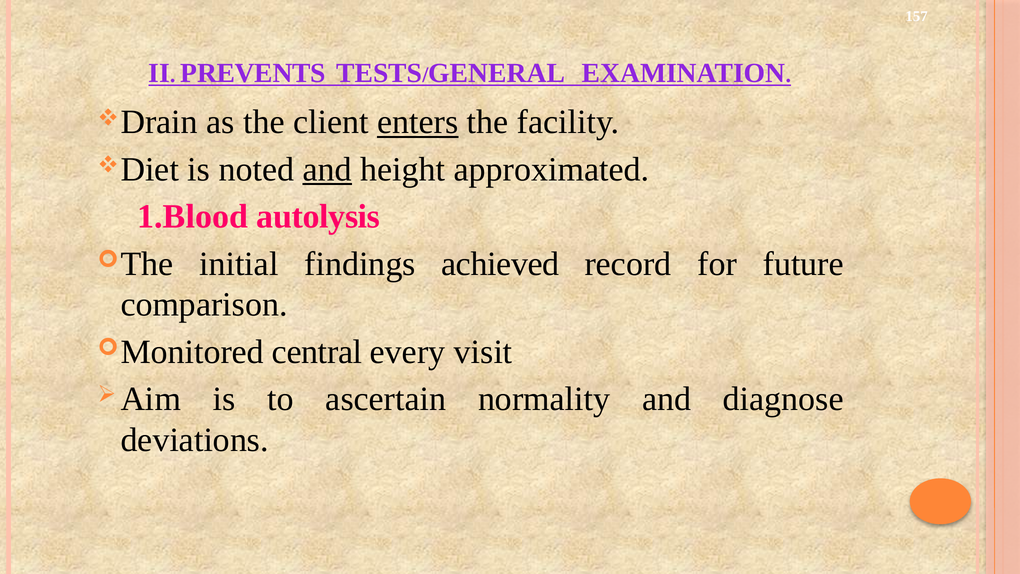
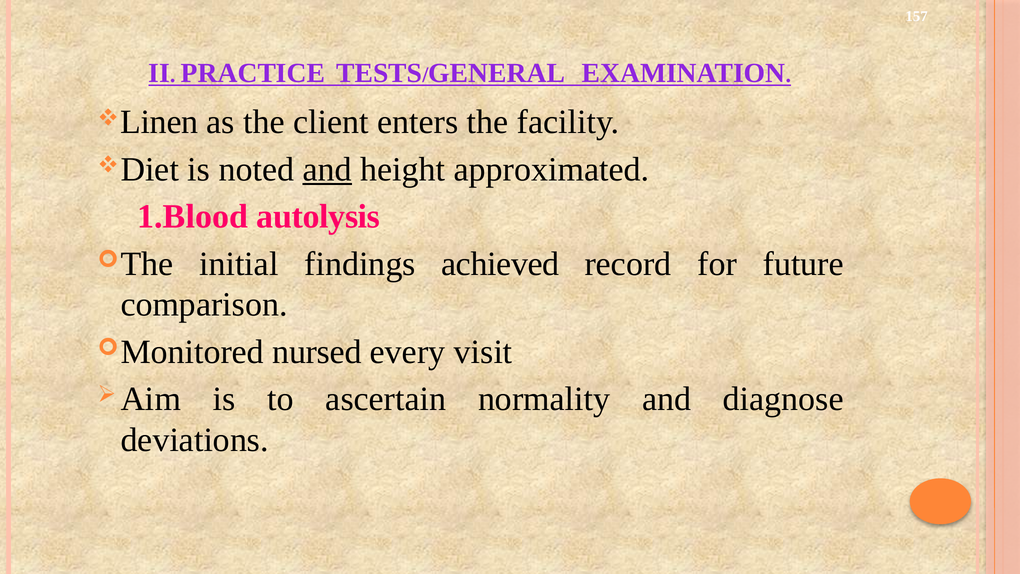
PREVENTS: PREVENTS -> PRACTICE
Drain: Drain -> Linen
enters underline: present -> none
central: central -> nursed
